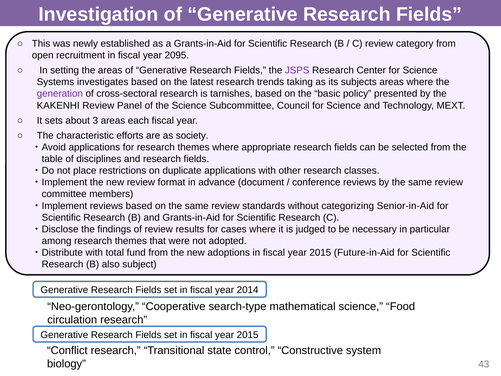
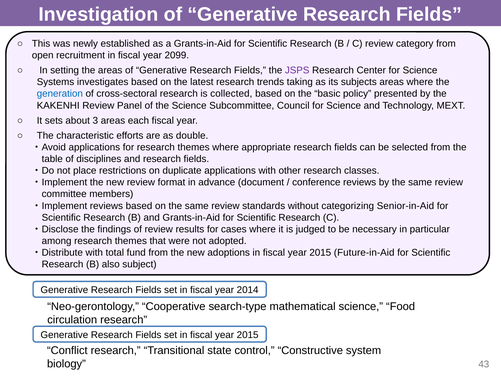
2095: 2095 -> 2099
generation colour: purple -> blue
tarnishes: tarnishes -> collected
society: society -> double
